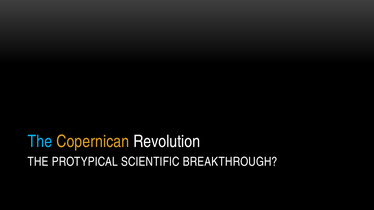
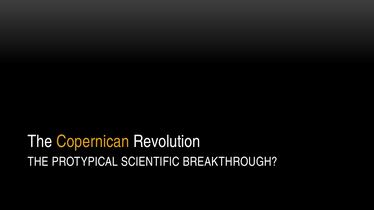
The at (40, 142) colour: light blue -> white
